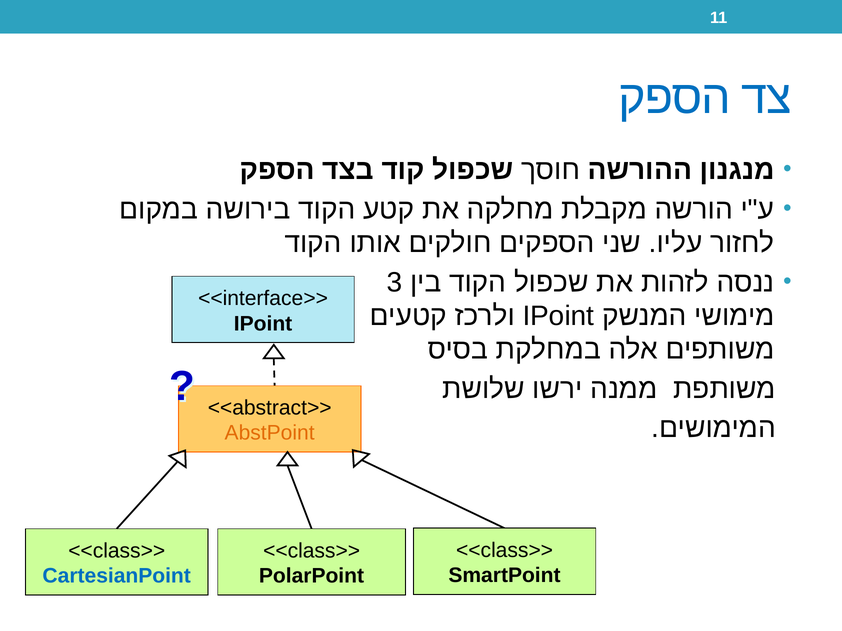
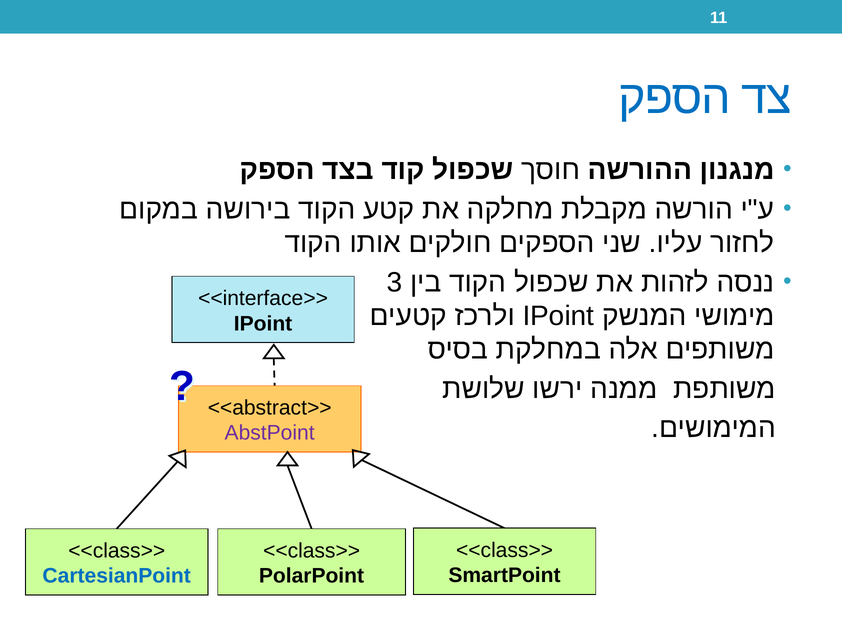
AbstPoint colour: orange -> purple
